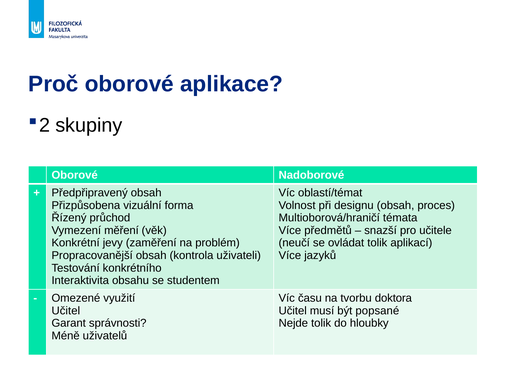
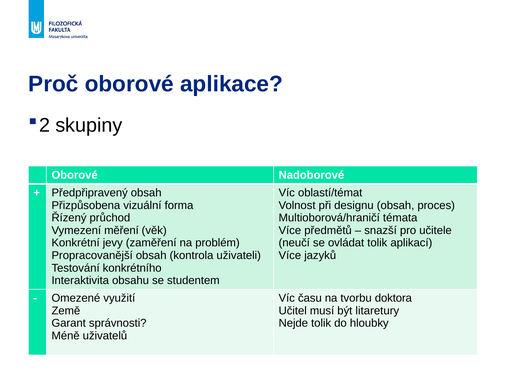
Učitel at (66, 311): Učitel -> Země
popsané: popsané -> litaretury
